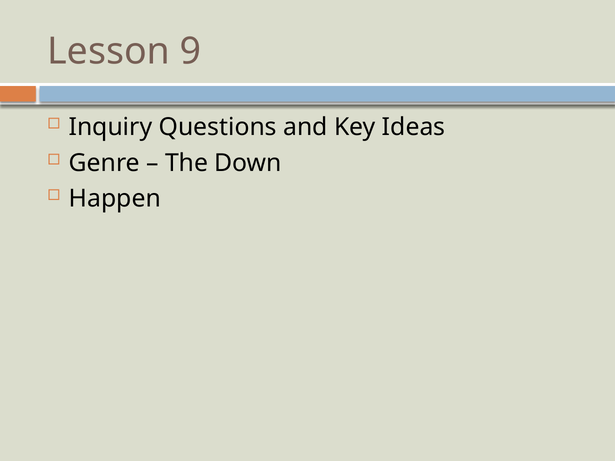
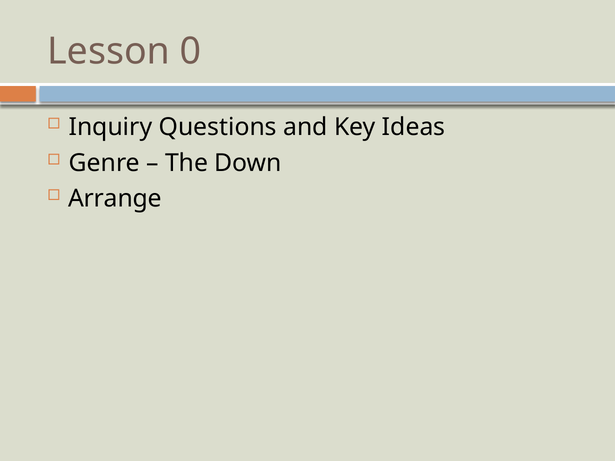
9: 9 -> 0
Happen: Happen -> Arrange
